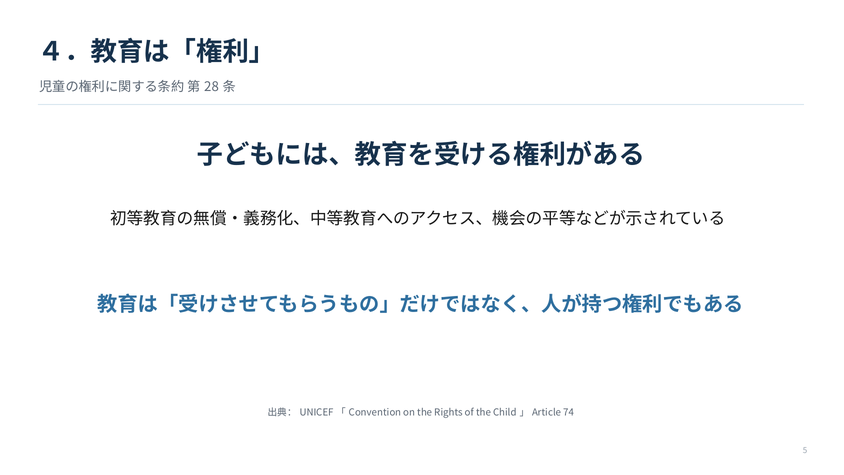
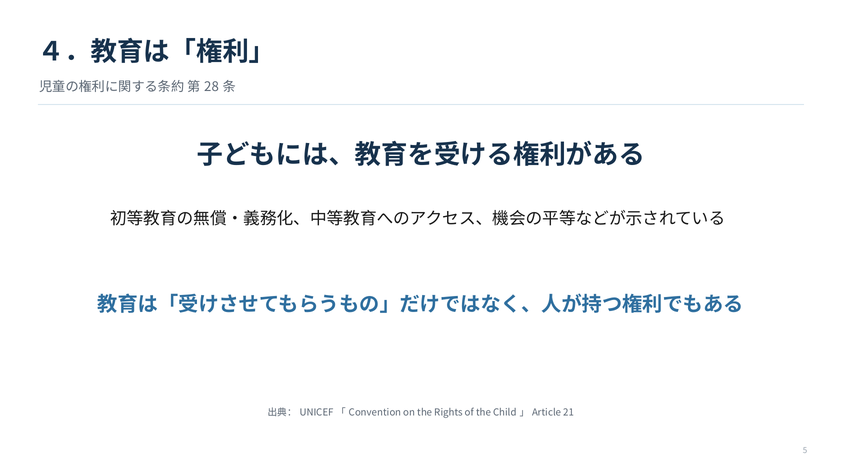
74: 74 -> 21
